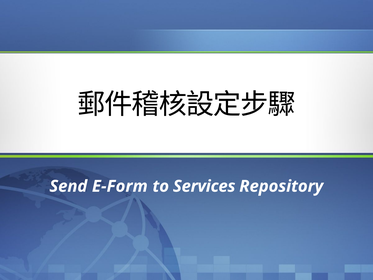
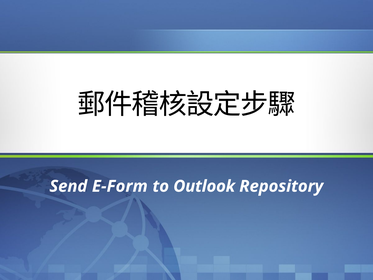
Services: Services -> Outlook
